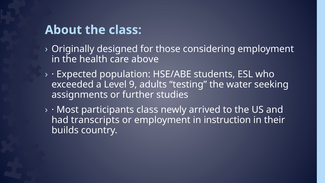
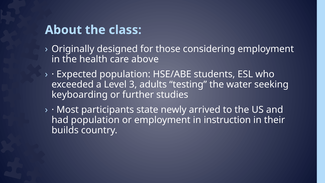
9: 9 -> 3
assignments: assignments -> keyboarding
participants class: class -> state
had transcripts: transcripts -> population
